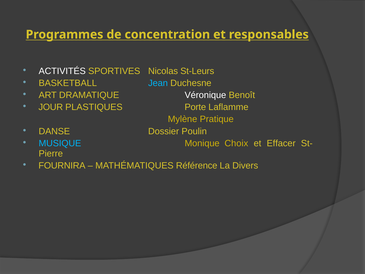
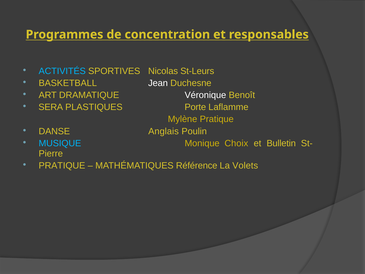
ACTIVITÉS colour: white -> light blue
Jean colour: light blue -> white
JOUR: JOUR -> SERA
Dossier: Dossier -> Anglais
Effacer: Effacer -> Bulletin
FOURNIRA at (62, 165): FOURNIRA -> PRATIQUE
Divers: Divers -> Volets
